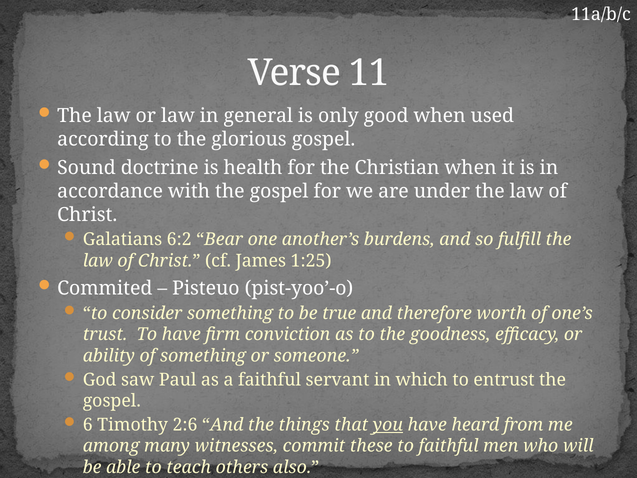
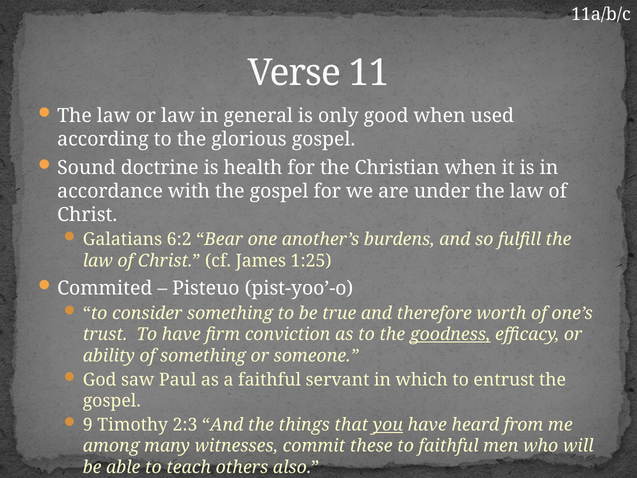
goodness underline: none -> present
6: 6 -> 9
2:6: 2:6 -> 2:3
